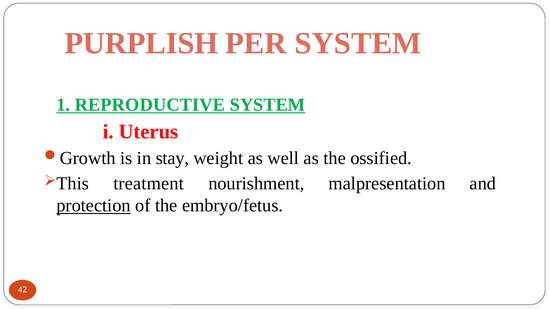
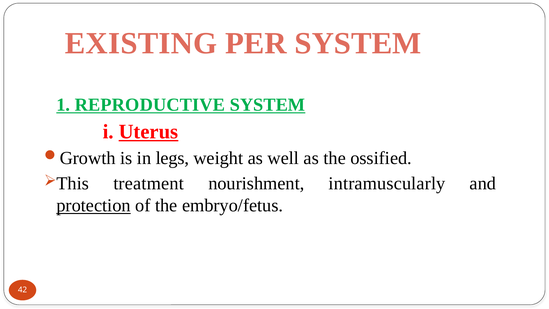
PURPLISH: PURPLISH -> EXISTING
Uterus underline: none -> present
stay: stay -> legs
malpresentation: malpresentation -> intramuscularly
